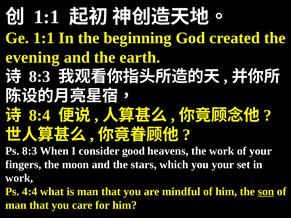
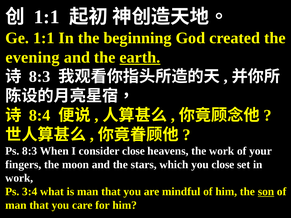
earth underline: none -> present
consider good: good -> close
you your: your -> close
4:4: 4:4 -> 3:4
